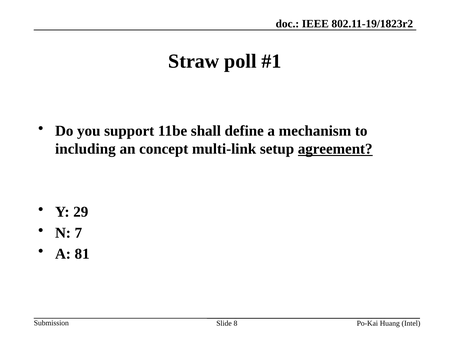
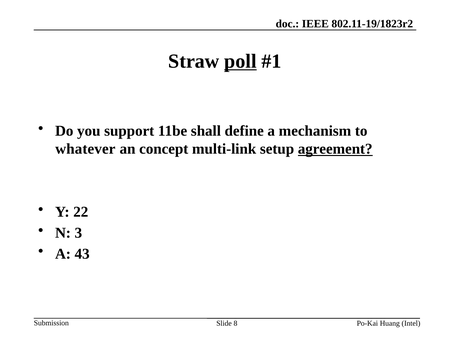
poll underline: none -> present
including: including -> whatever
29: 29 -> 22
7: 7 -> 3
81: 81 -> 43
